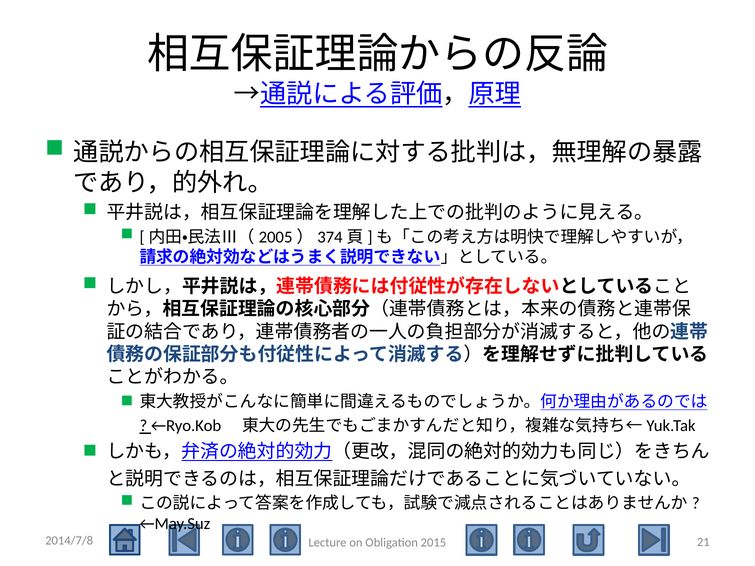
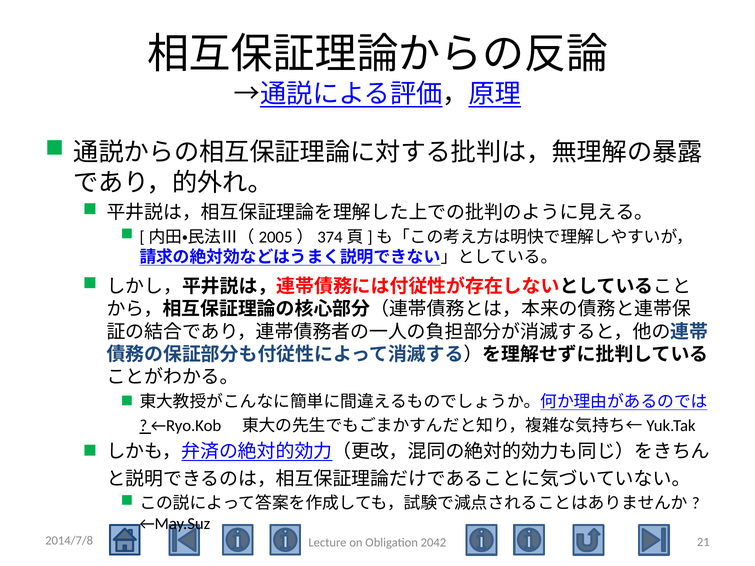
2015: 2015 -> 2042
